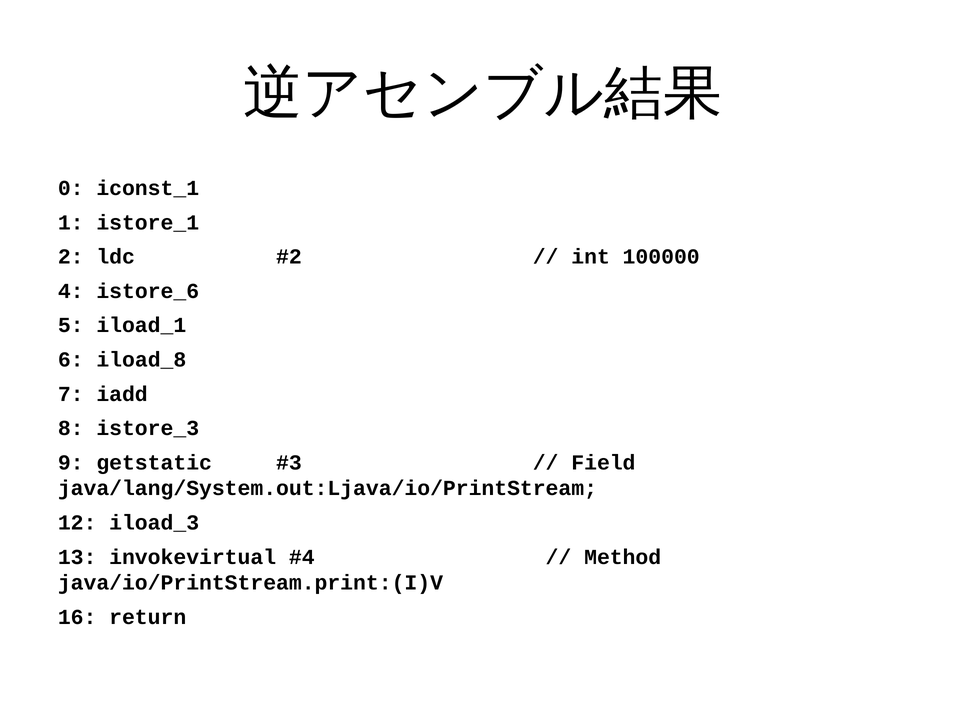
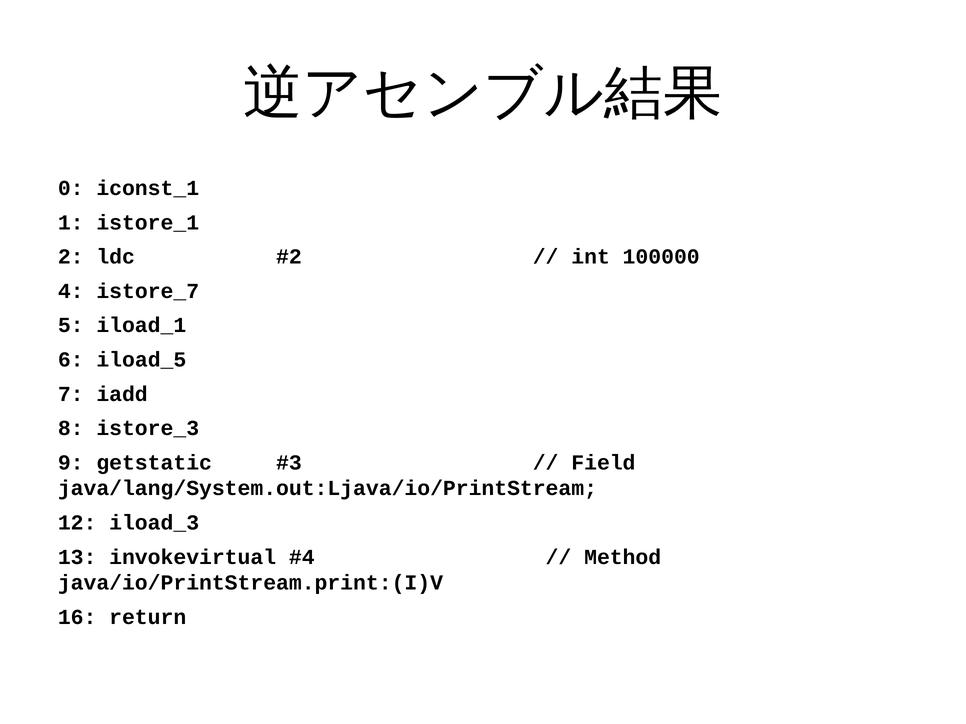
istore_6: istore_6 -> istore_7
iload_8: iload_8 -> iload_5
